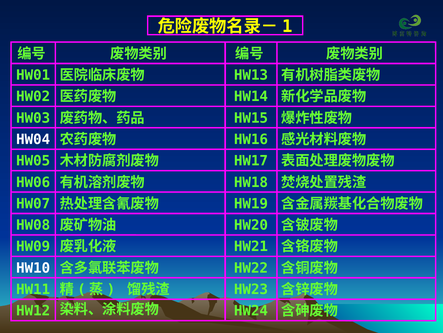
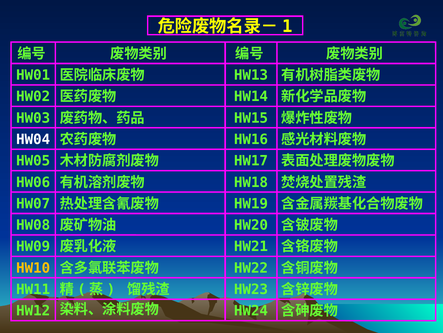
HW10 colour: white -> yellow
